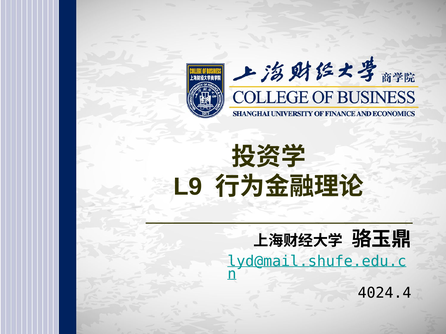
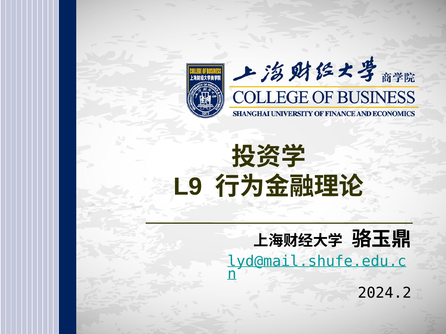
4024.4: 4024.4 -> 2024.2
